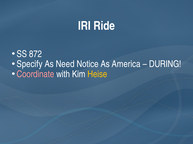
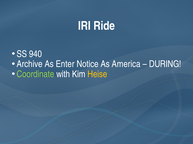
872: 872 -> 940
Specify: Specify -> Archive
Need: Need -> Enter
Coordinate colour: pink -> light green
